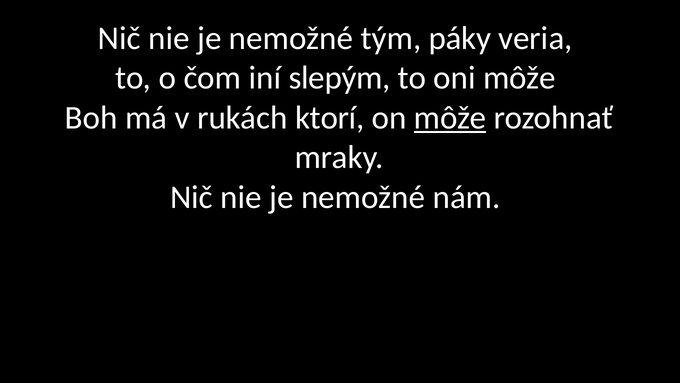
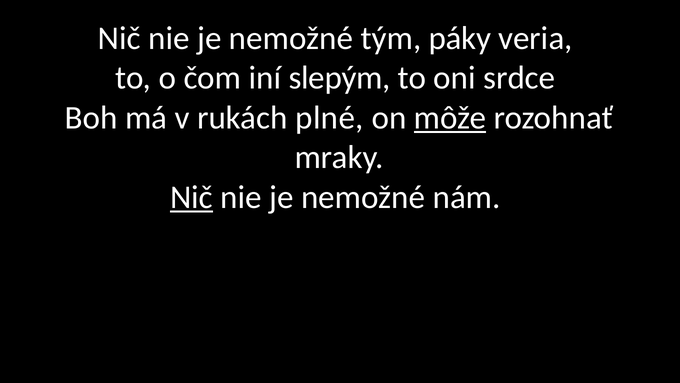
oni môže: môže -> srdce
ktorí: ktorí -> plné
Nič at (191, 197) underline: none -> present
